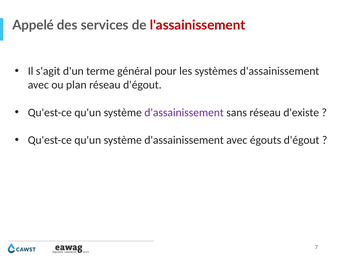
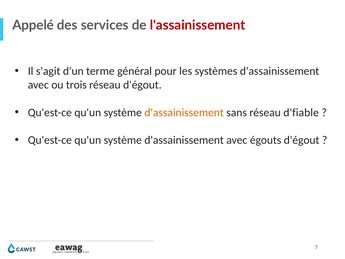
plan: plan -> trois
d'assainissement at (184, 112) colour: purple -> orange
d'existe: d'existe -> d'fiable
